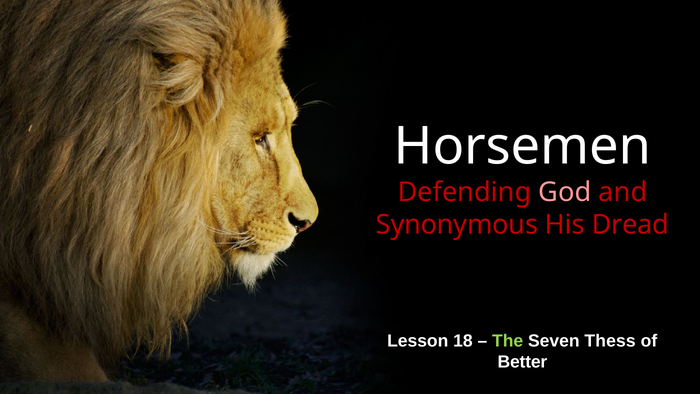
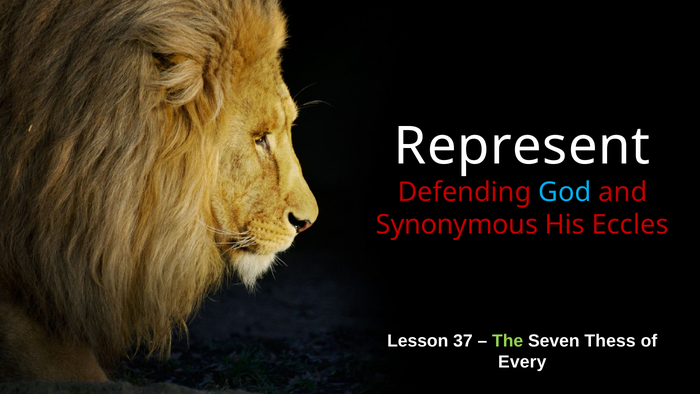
Horsemen: Horsemen -> Represent
God colour: pink -> light blue
Dread: Dread -> Eccles
18: 18 -> 37
Better: Better -> Every
